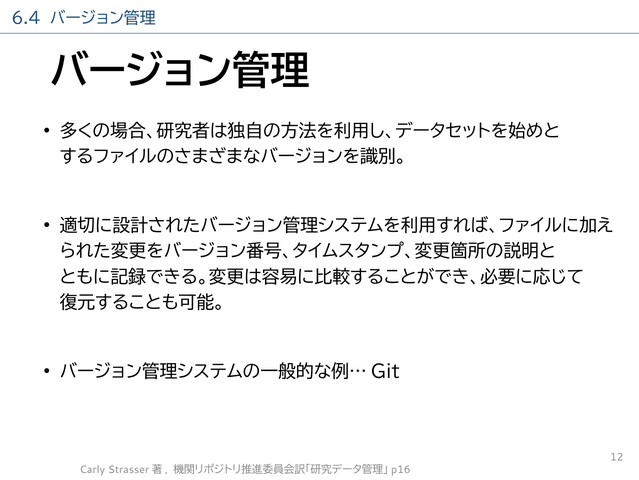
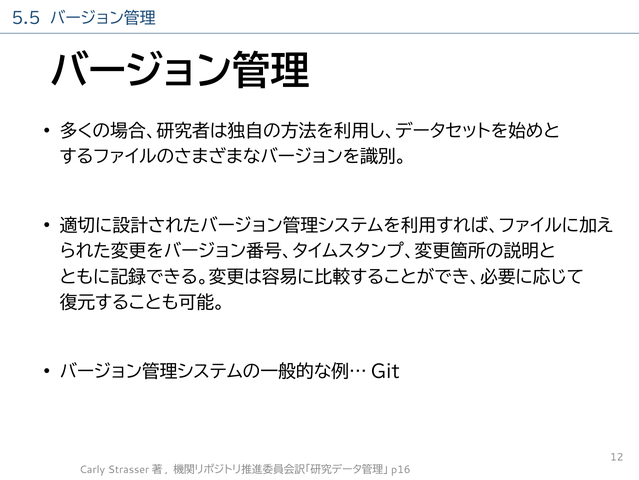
6.4: 6.4 -> 5.5
